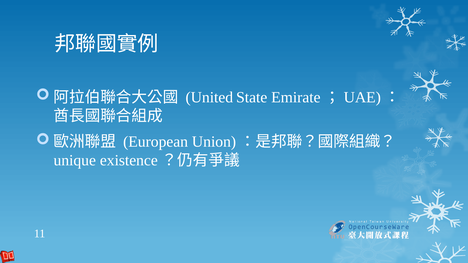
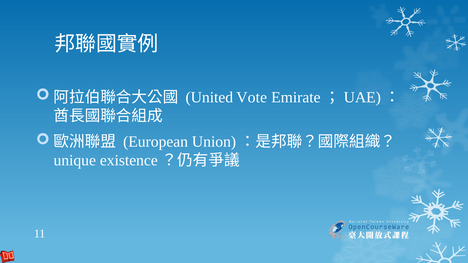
State: State -> Vote
